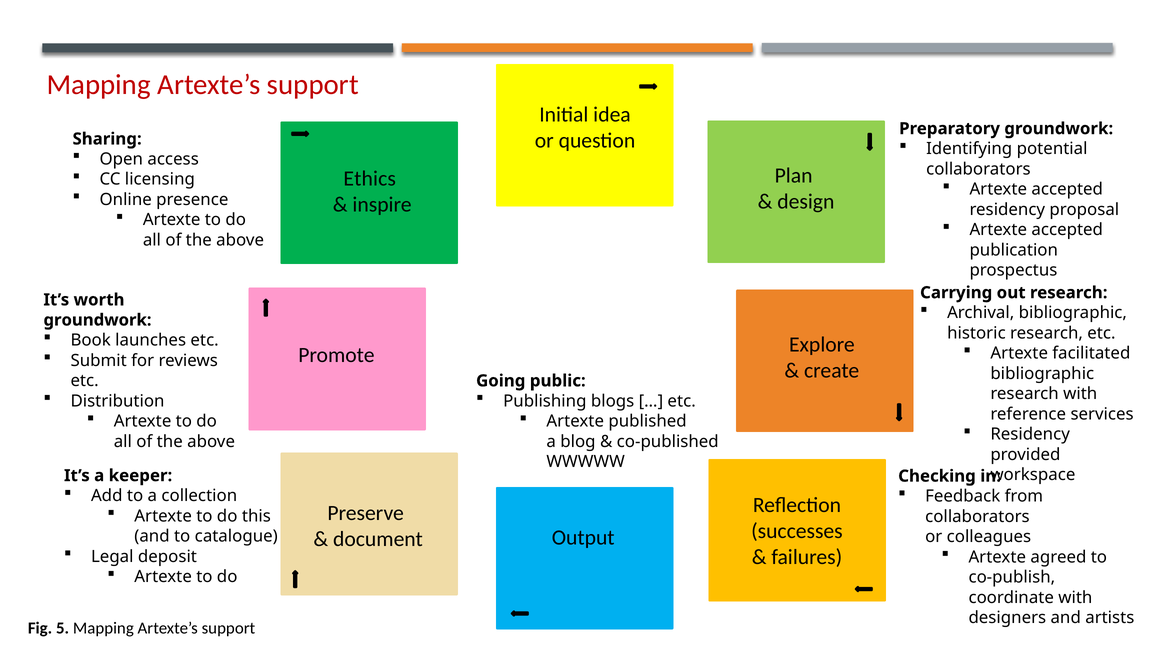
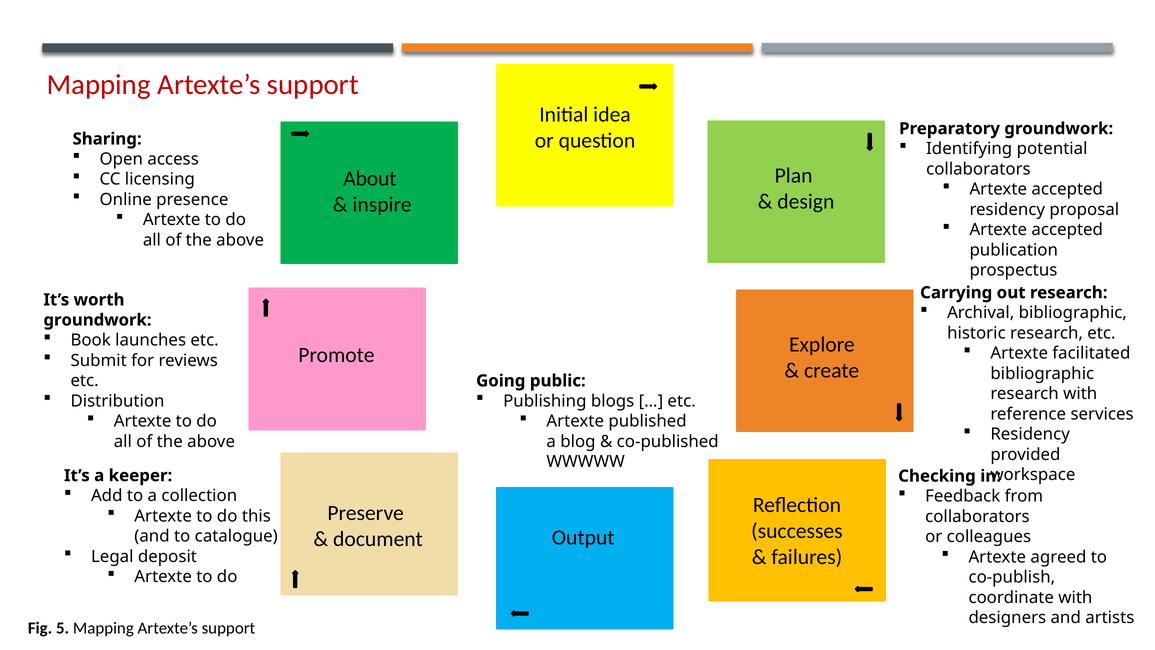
Ethics: Ethics -> About
